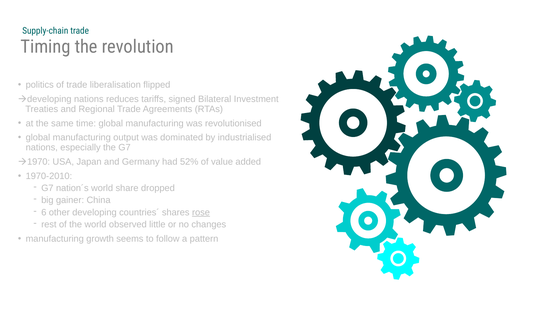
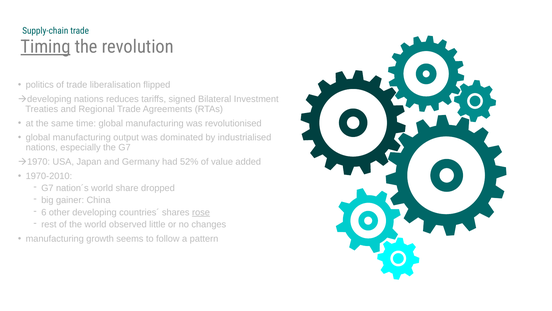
Timing underline: none -> present
